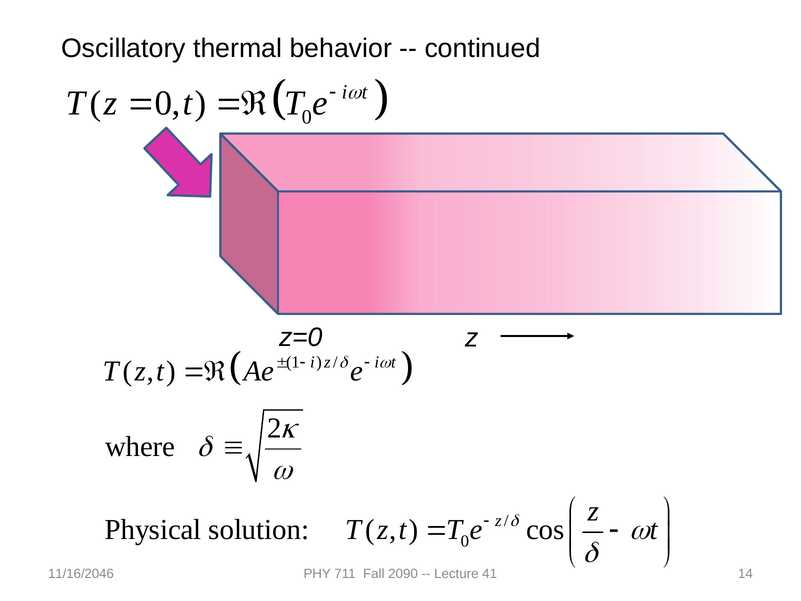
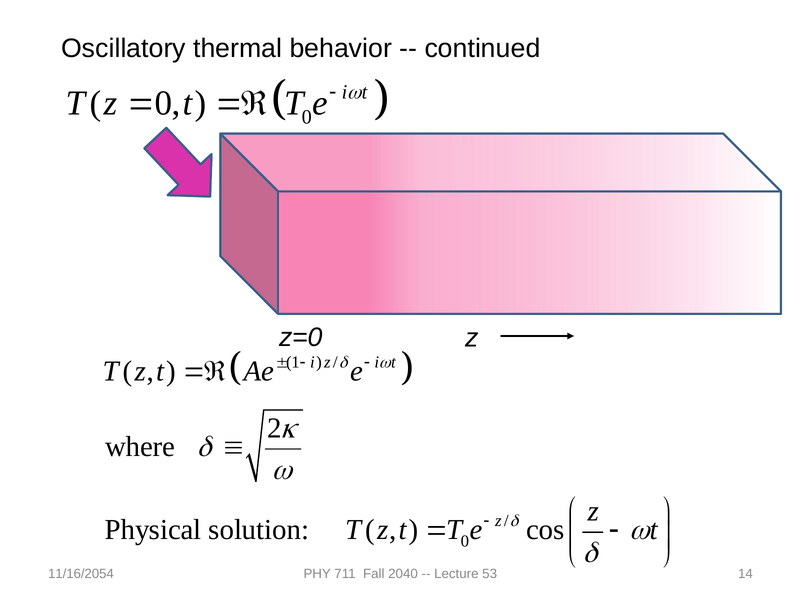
11/16/2046: 11/16/2046 -> 11/16/2054
2090: 2090 -> 2040
41: 41 -> 53
